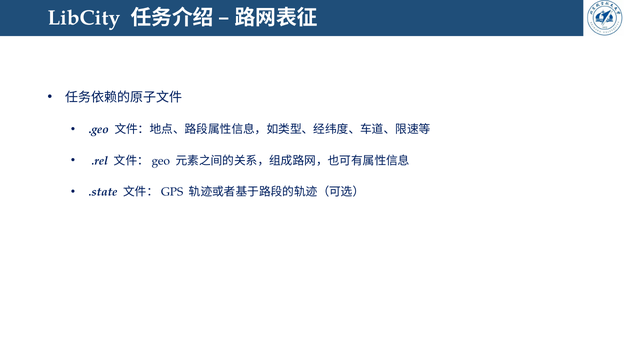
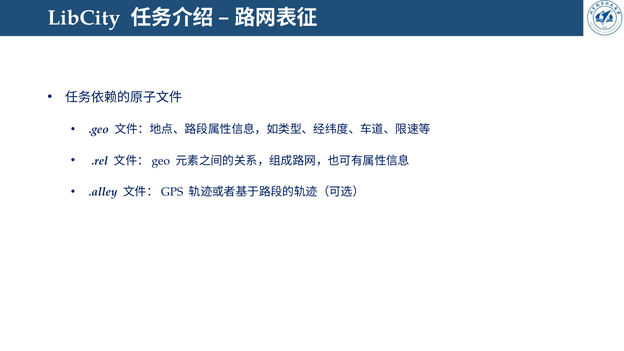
.state: .state -> .alley
